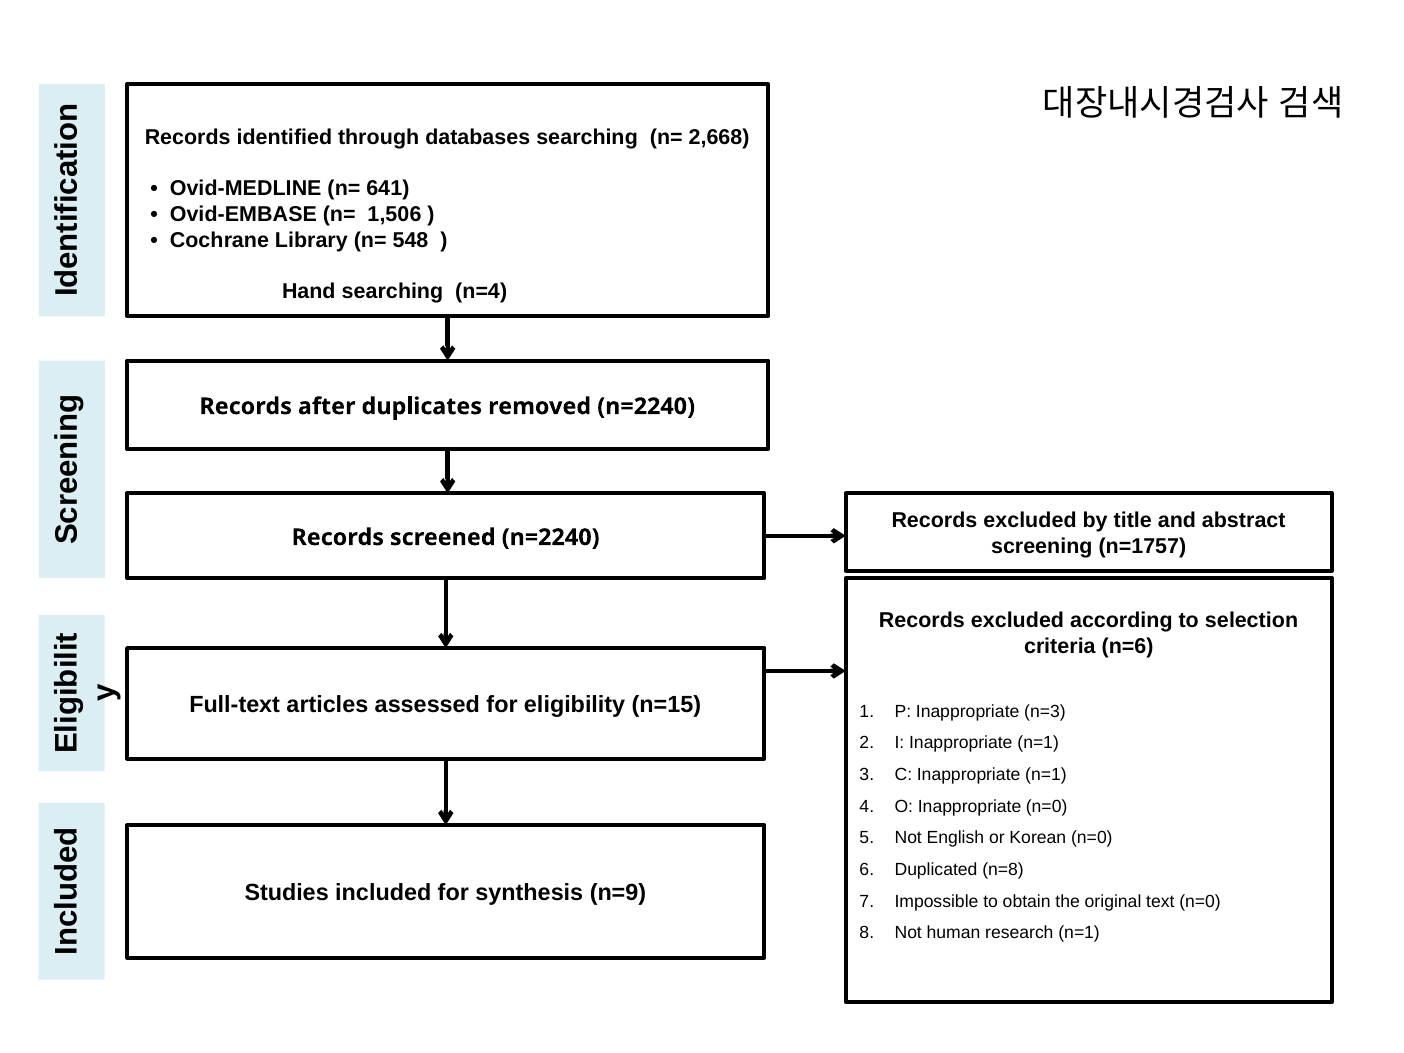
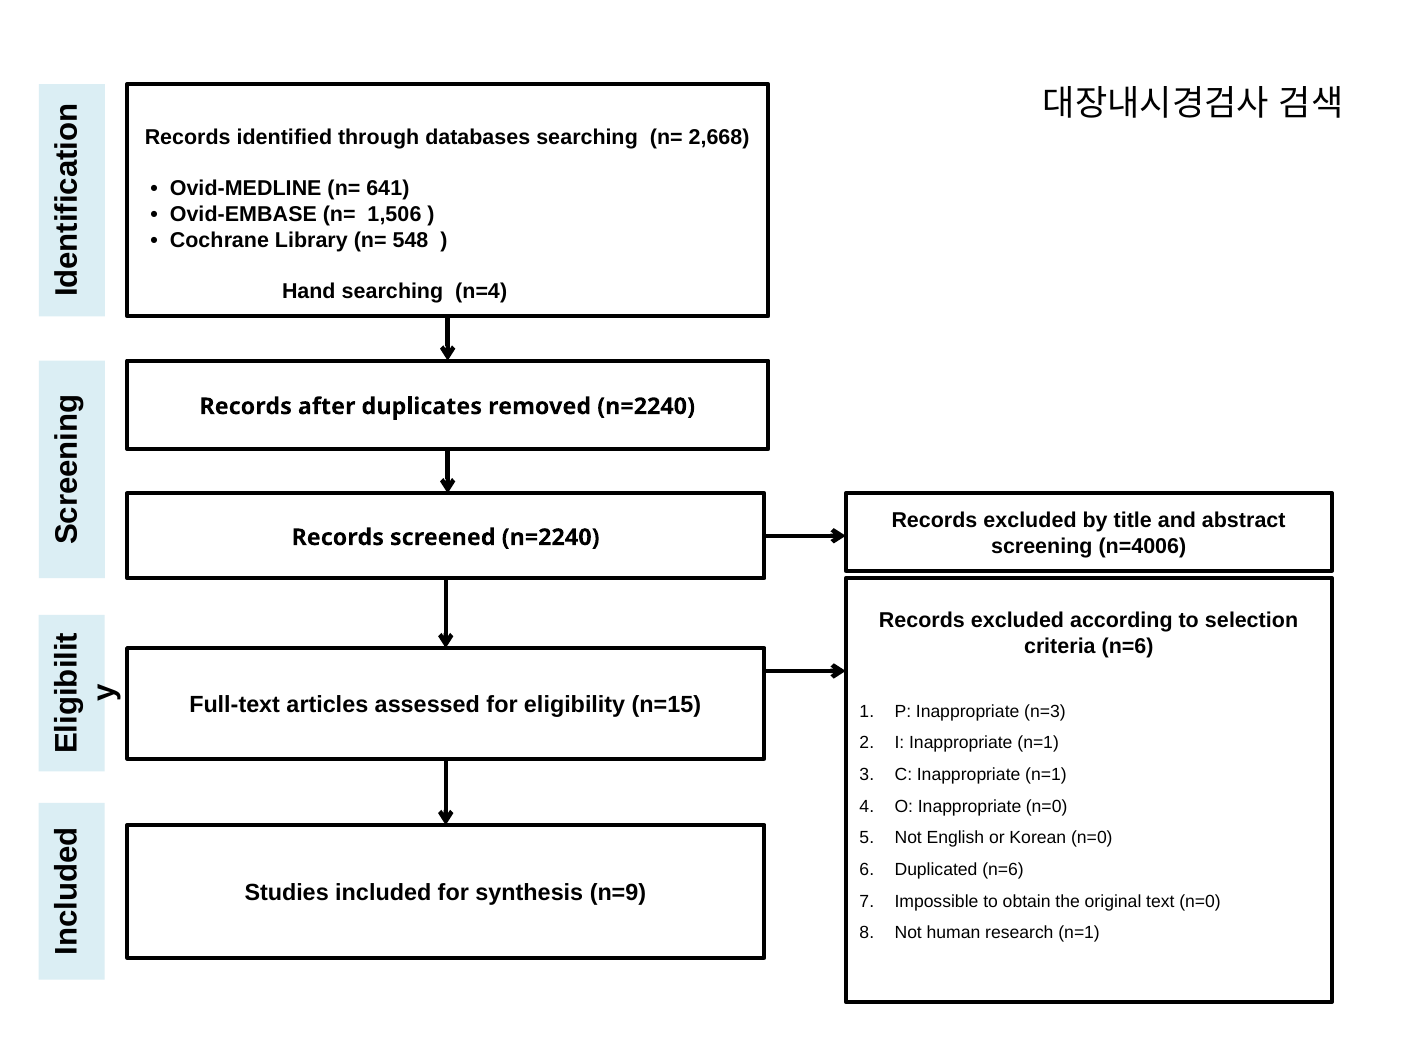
n=1757: n=1757 -> n=4006
Duplicated n=8: n=8 -> n=6
